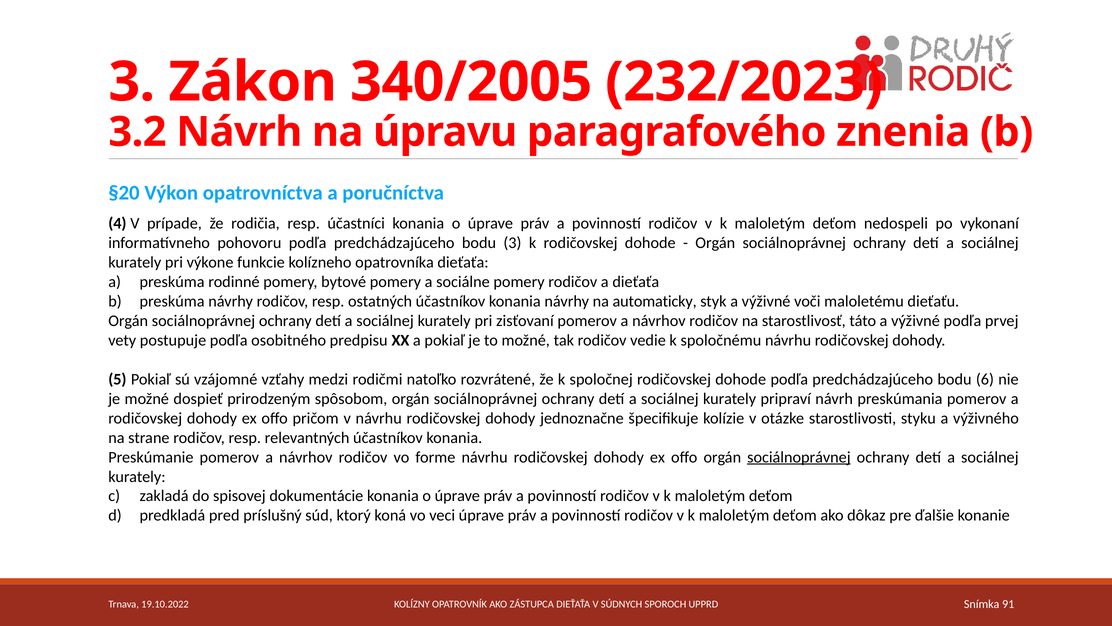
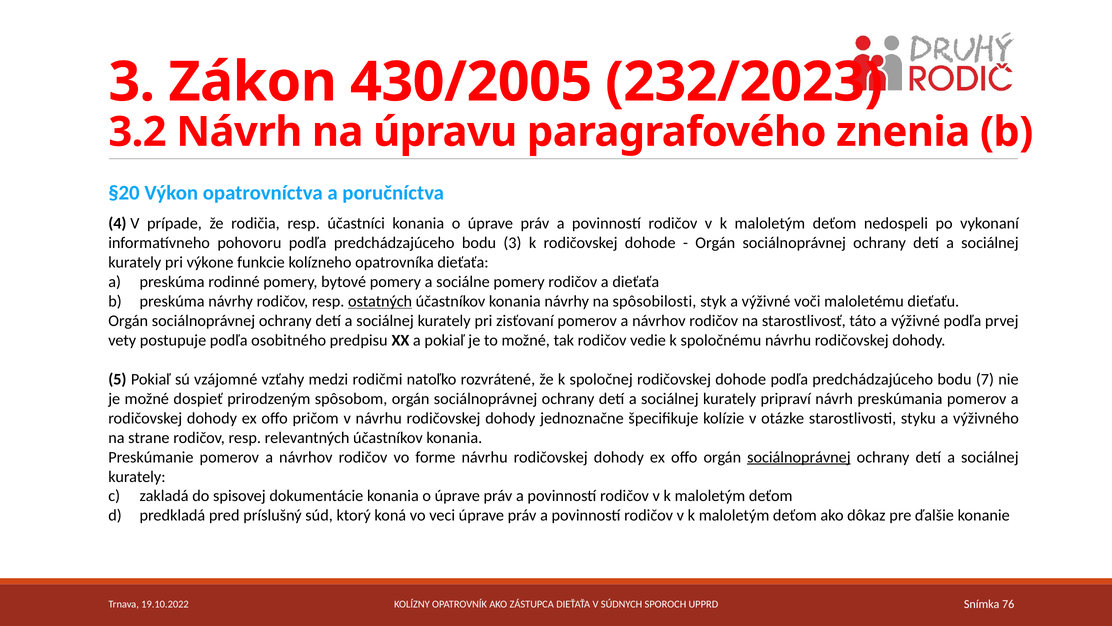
340/2005: 340/2005 -> 430/2005
ostatných underline: none -> present
automaticky: automaticky -> spôsobilosti
6: 6 -> 7
91: 91 -> 76
